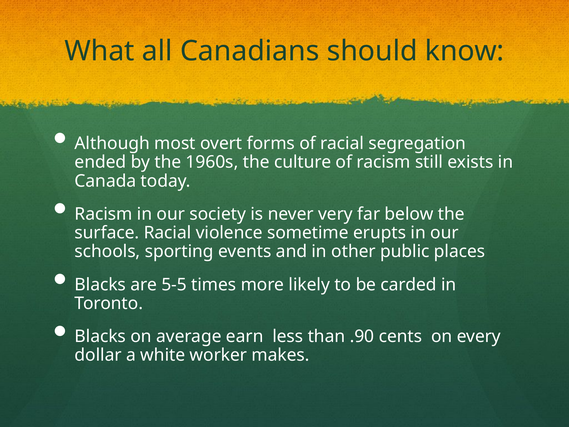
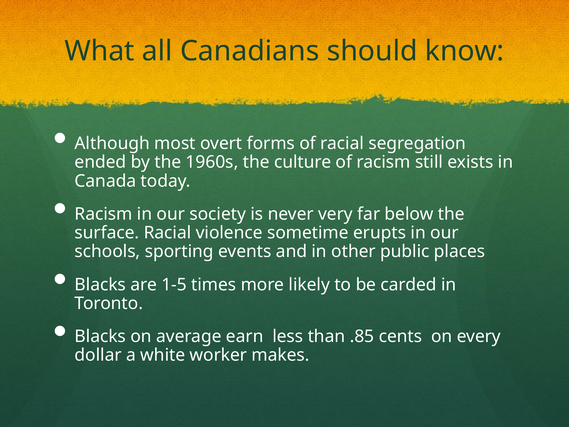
5-5: 5-5 -> 1-5
.90: .90 -> .85
